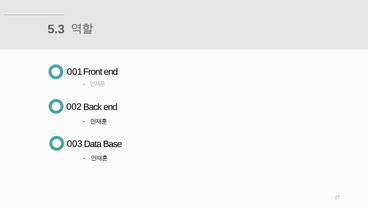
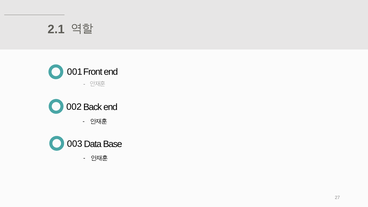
5.3: 5.3 -> 2.1
